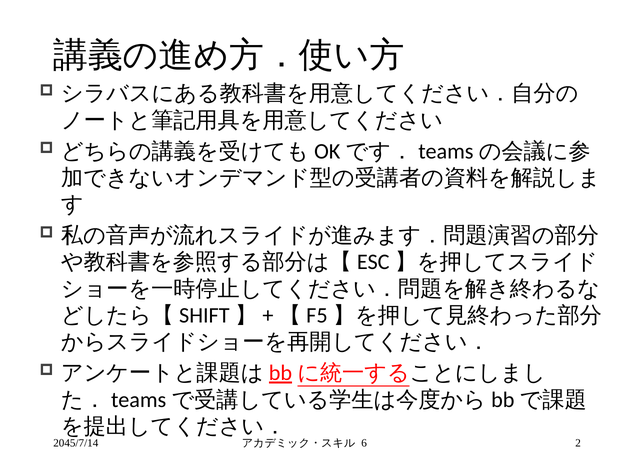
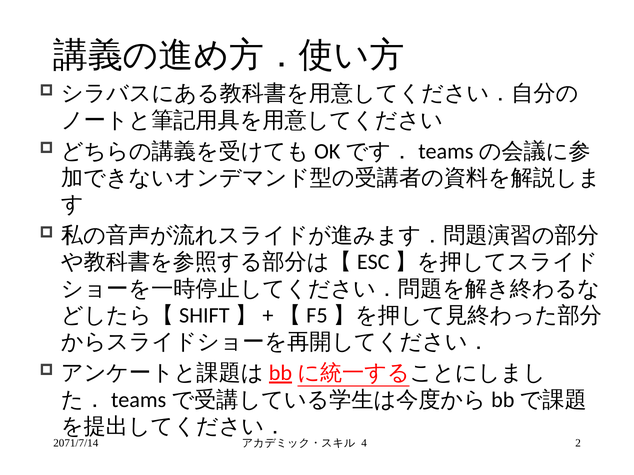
2045/7/14: 2045/7/14 -> 2071/7/14
6: 6 -> 4
